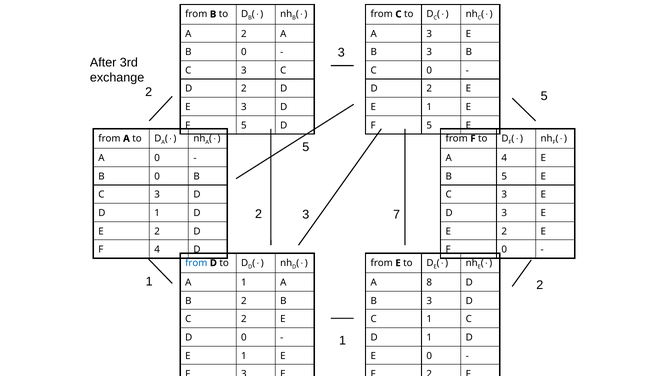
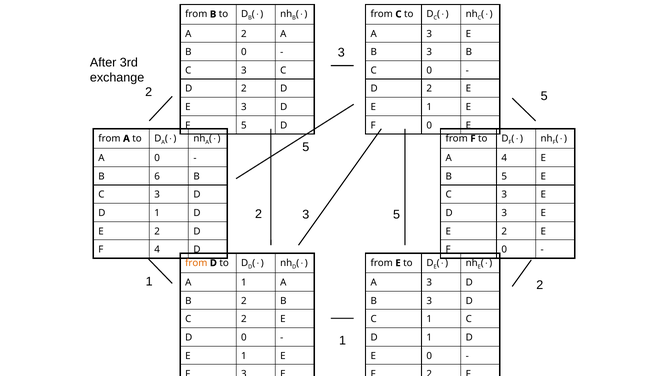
5 at (429, 125): 5 -> 0
0 at (157, 176): 0 -> 6
7 at (397, 214): 7 -> 5
from at (196, 263) colour: blue -> orange
8 at (429, 282): 8 -> 3
